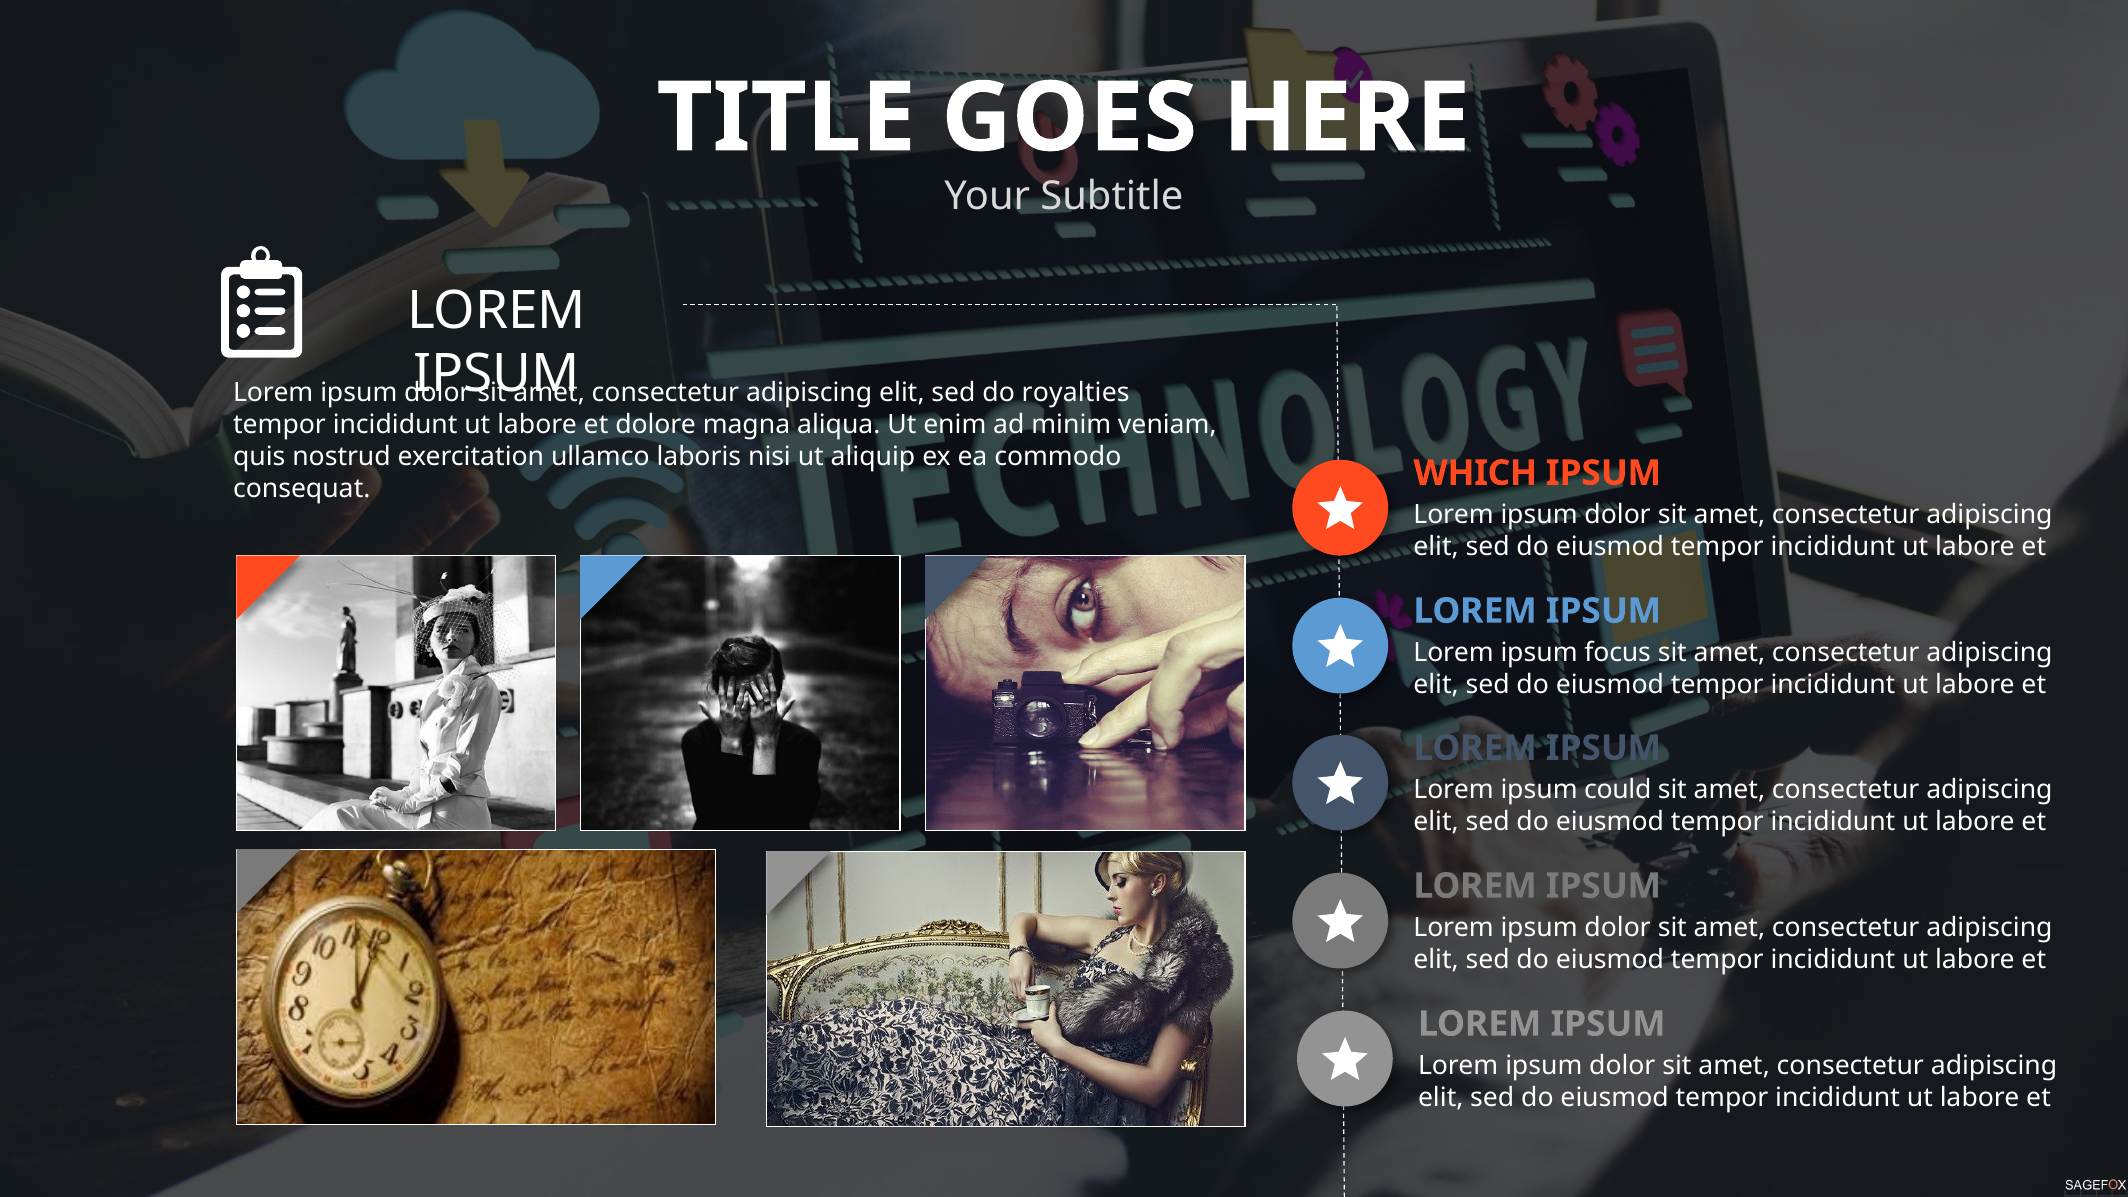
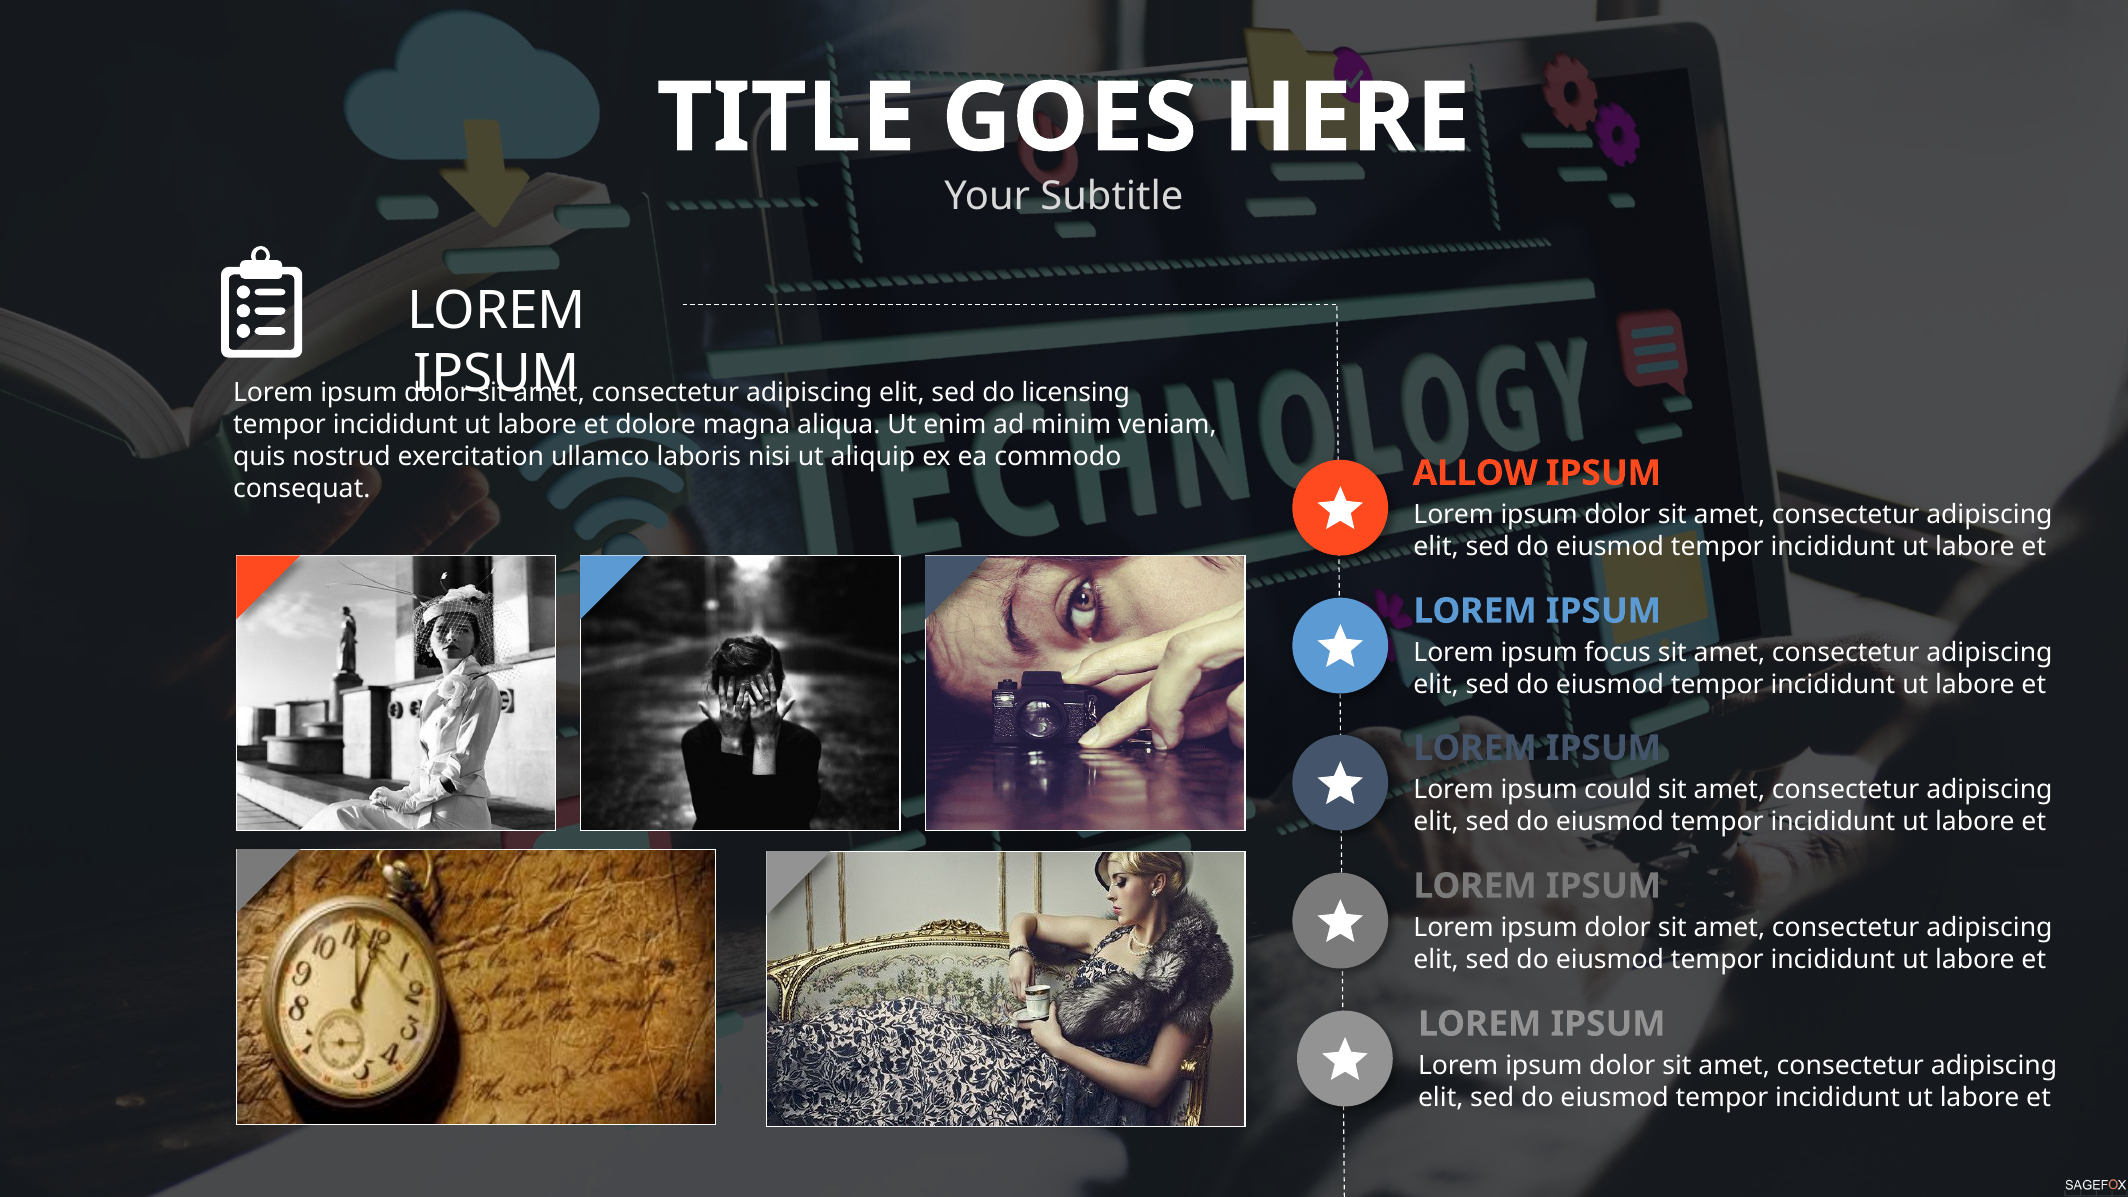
royalties: royalties -> licensing
WHICH: WHICH -> ALLOW
